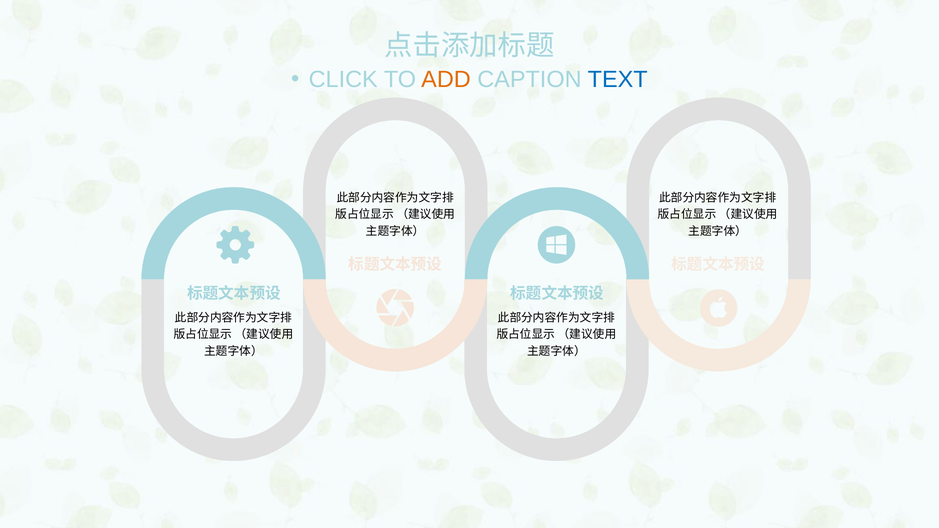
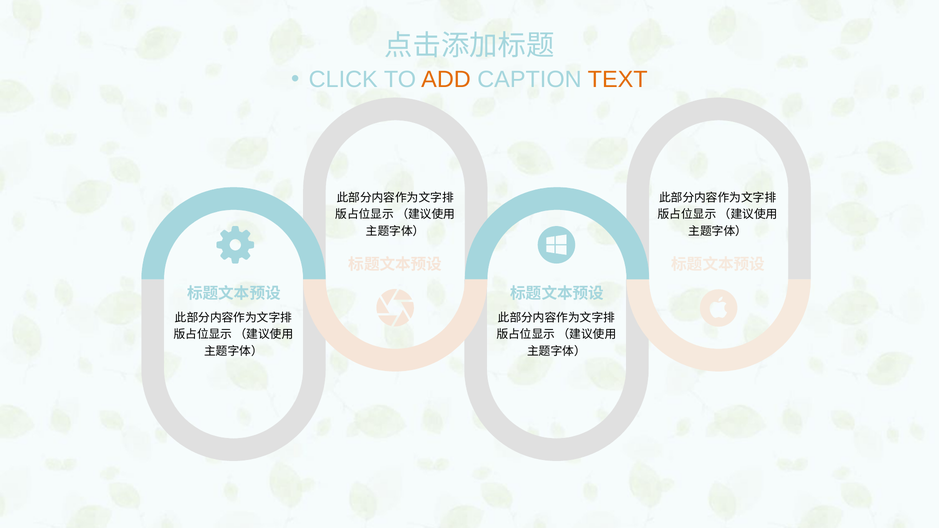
TEXT colour: blue -> orange
